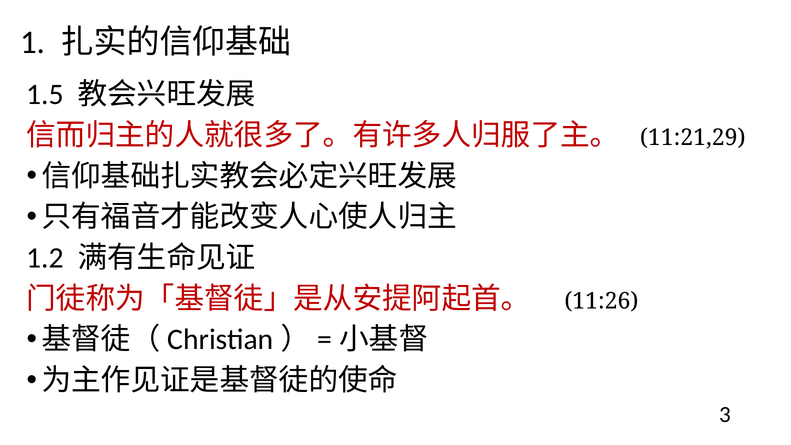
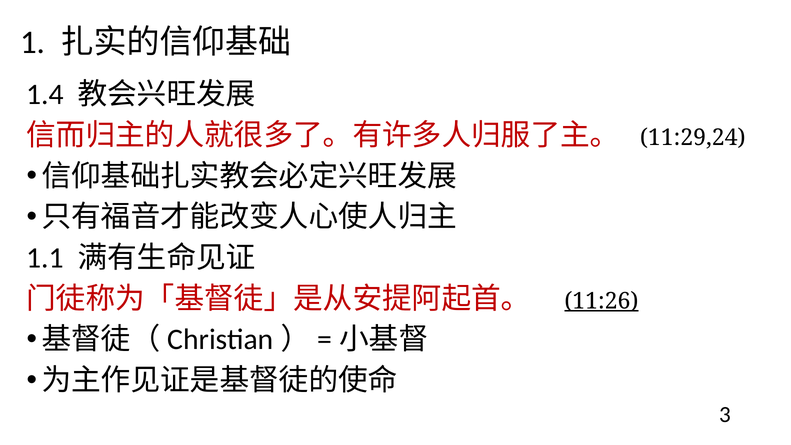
1.5: 1.5 -> 1.4
11:21,29: 11:21,29 -> 11:29,24
1.2: 1.2 -> 1.1
11:26 underline: none -> present
